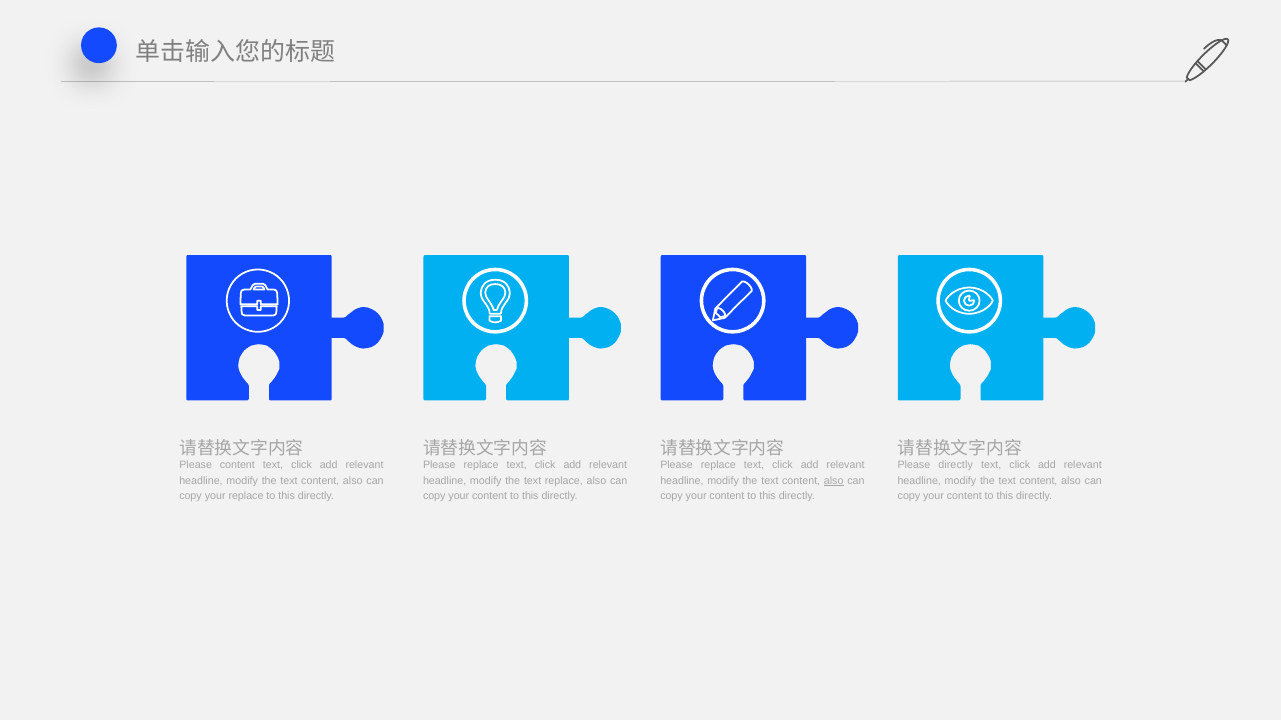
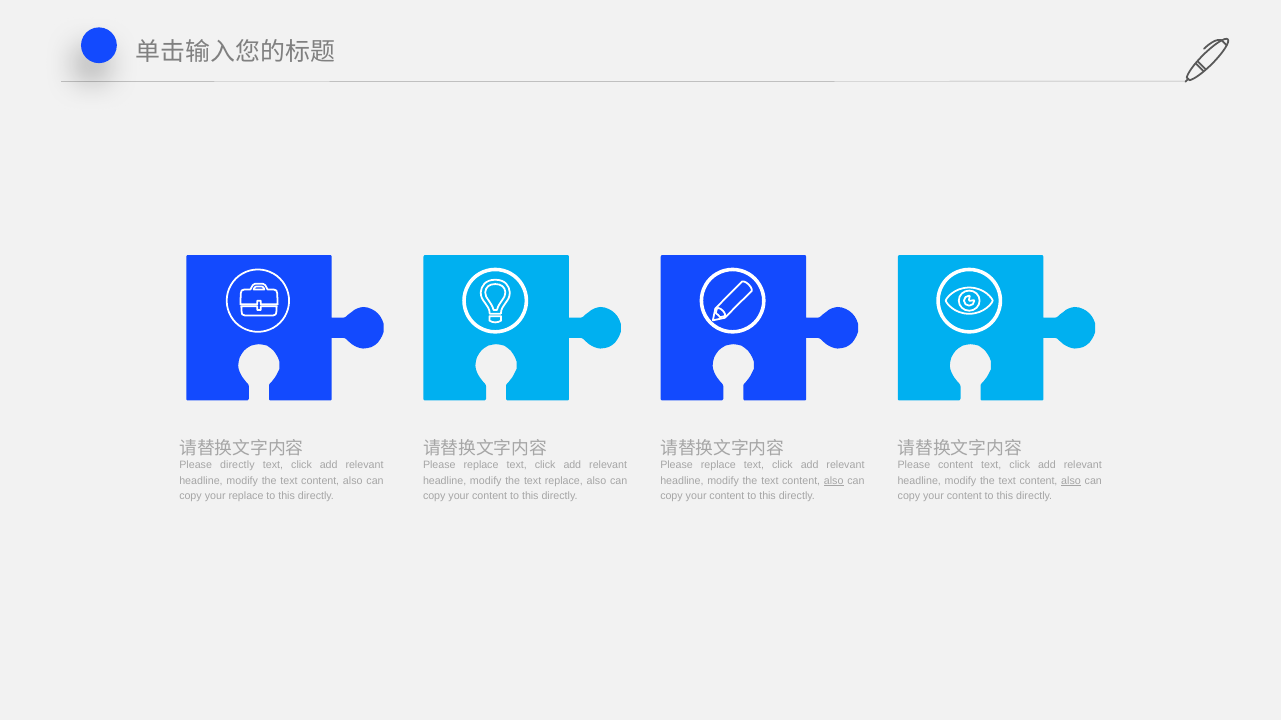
Please content: content -> directly
Please directly: directly -> content
also at (1071, 481) underline: none -> present
